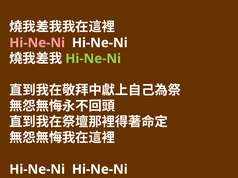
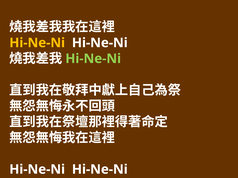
Hi-Ne-Ni at (37, 43) colour: pink -> yellow
